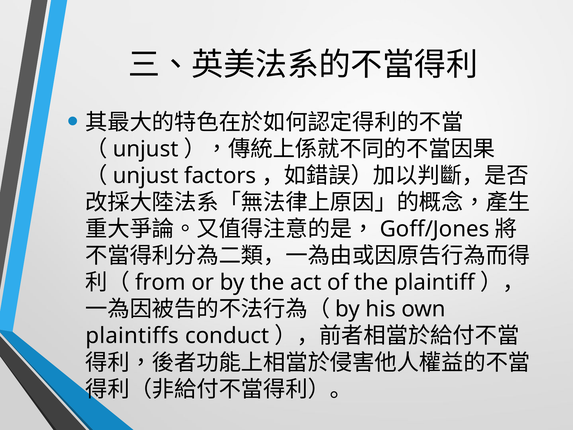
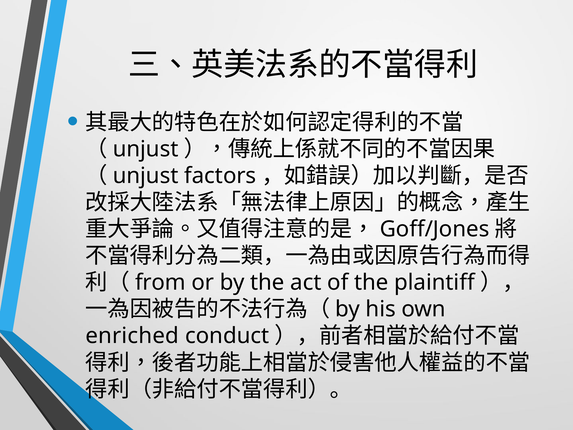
plaintiffs: plaintiffs -> enriched
